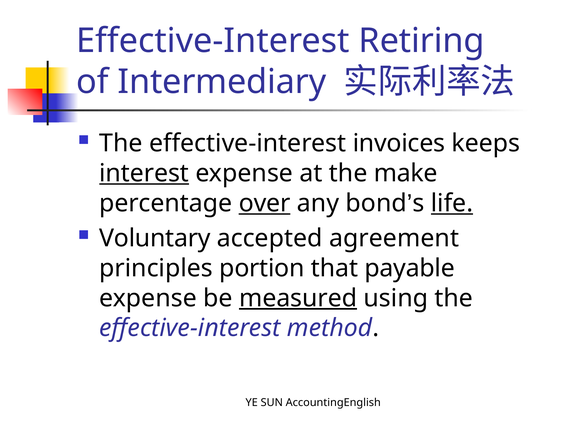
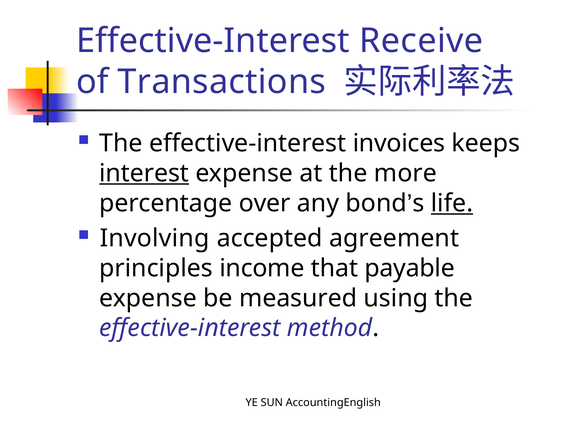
Retiring: Retiring -> Receive
Intermediary: Intermediary -> Transactions
make: make -> more
over underline: present -> none
Voluntary: Voluntary -> Involving
portion: portion -> income
measured underline: present -> none
